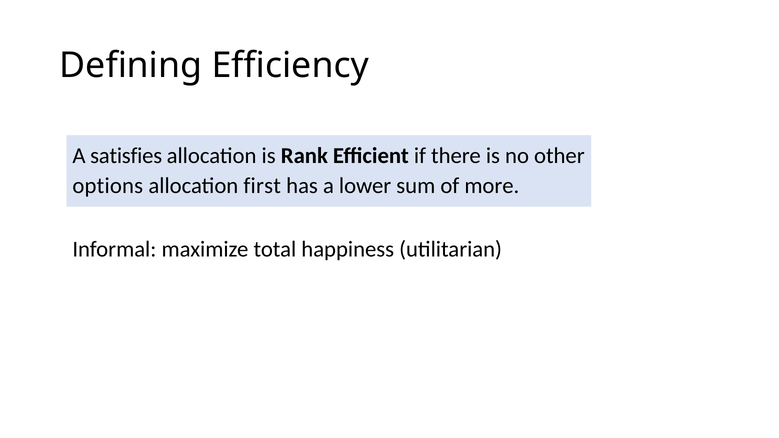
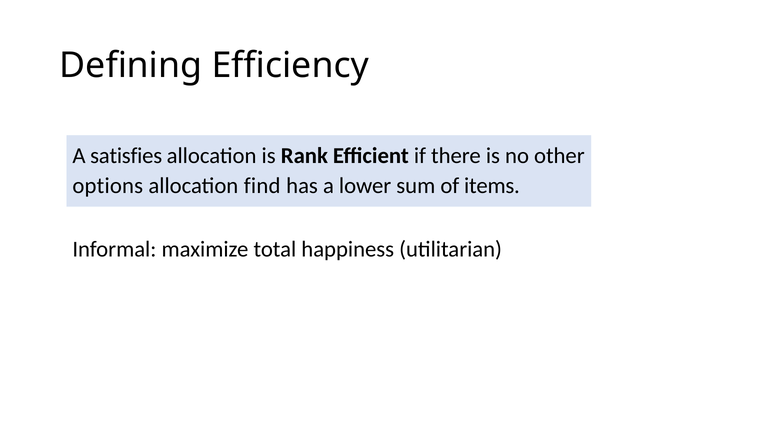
first: first -> find
more: more -> items
